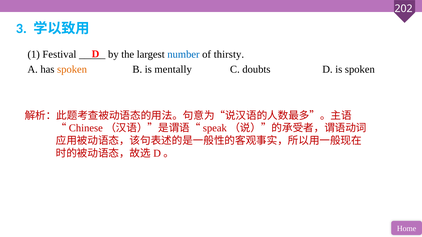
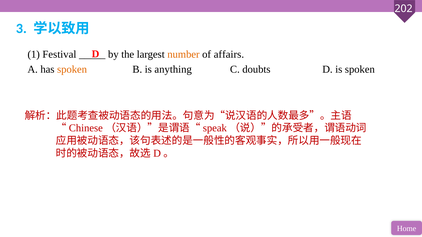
number colour: blue -> orange
thirsty: thirsty -> affairs
mentally: mentally -> anything
